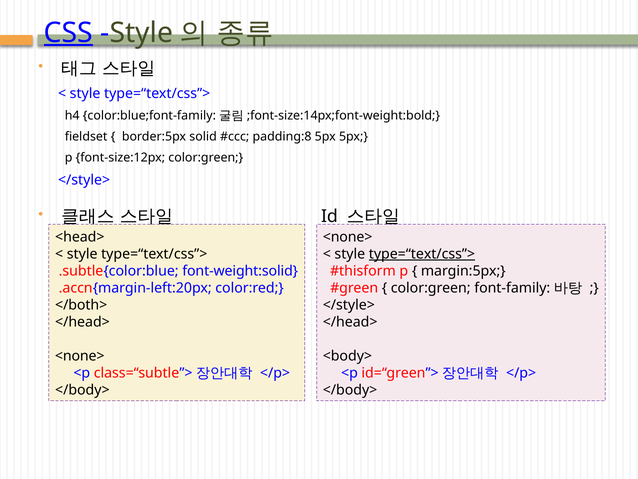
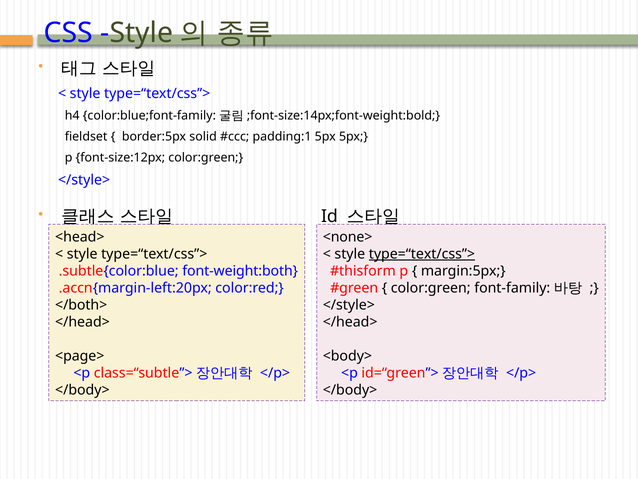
CSS underline: present -> none
padding:8: padding:8 -> padding:1
font-weight:solid: font-weight:solid -> font-weight:both
<none> at (80, 356): <none> -> <page>
